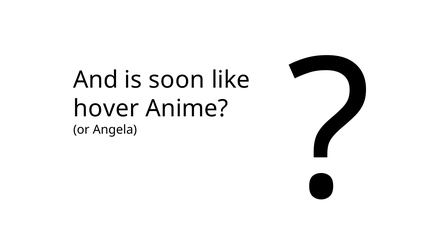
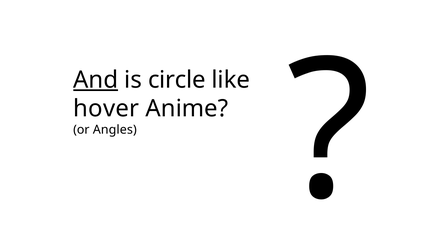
And underline: none -> present
soon: soon -> circle
Angela: Angela -> Angles
